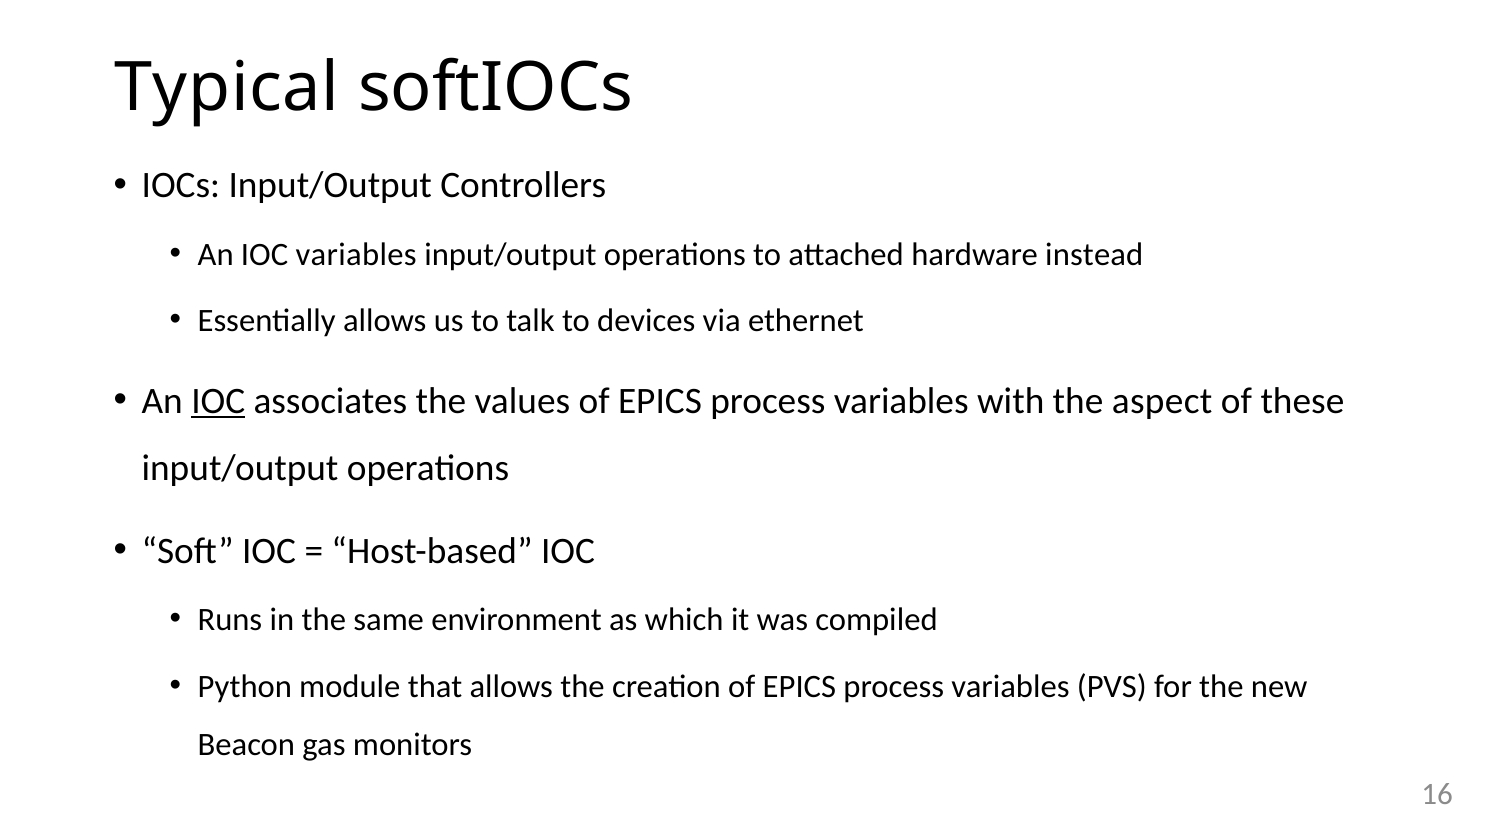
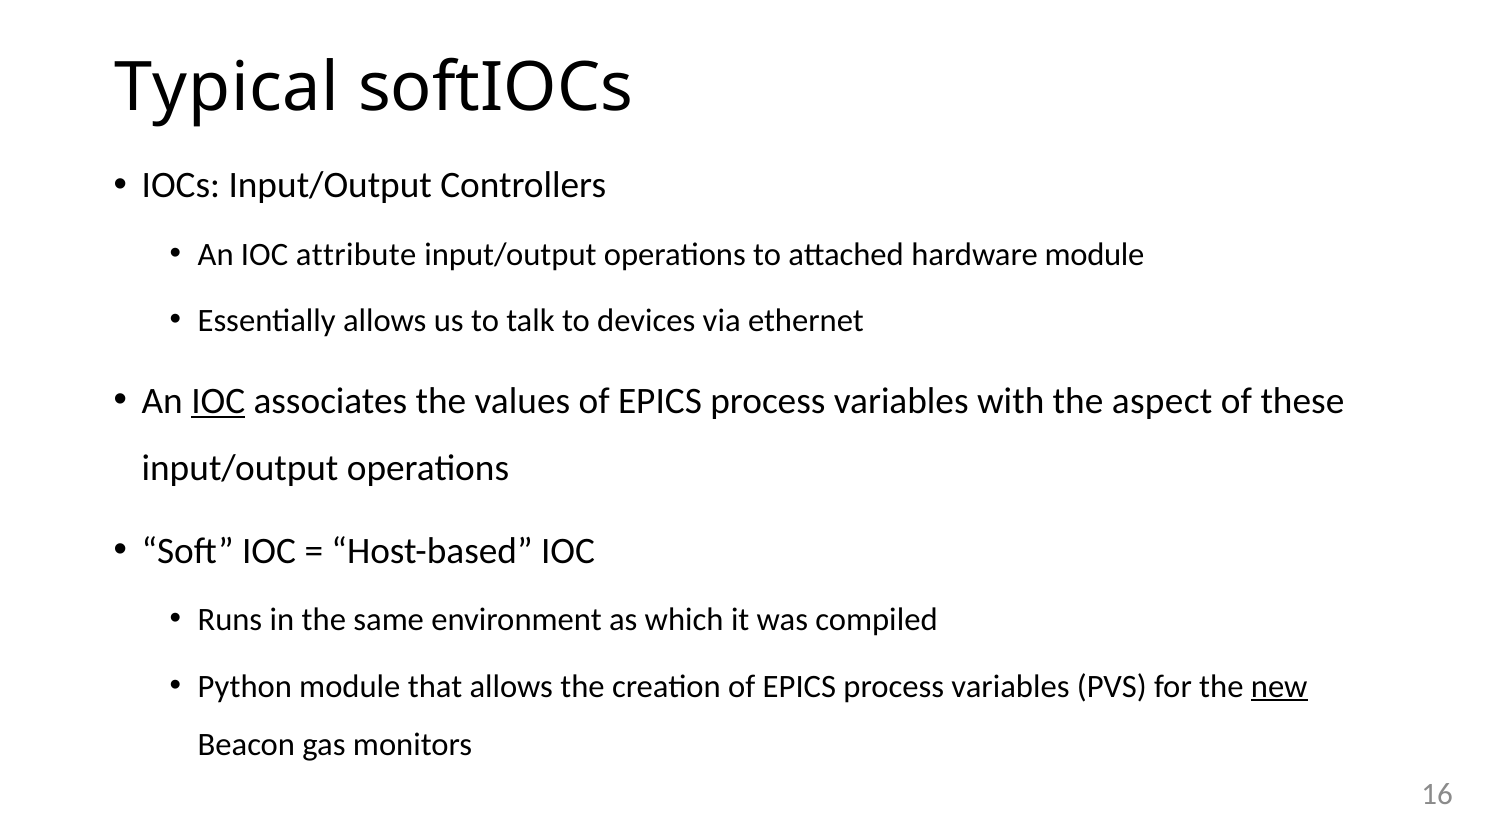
IOC variables: variables -> attribute
hardware instead: instead -> module
new underline: none -> present
